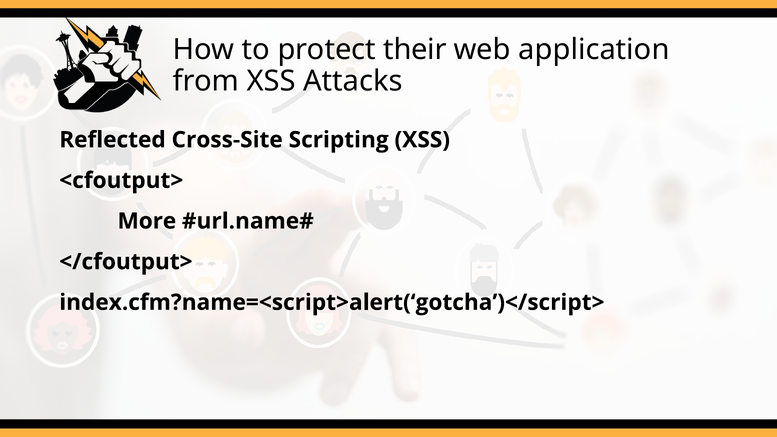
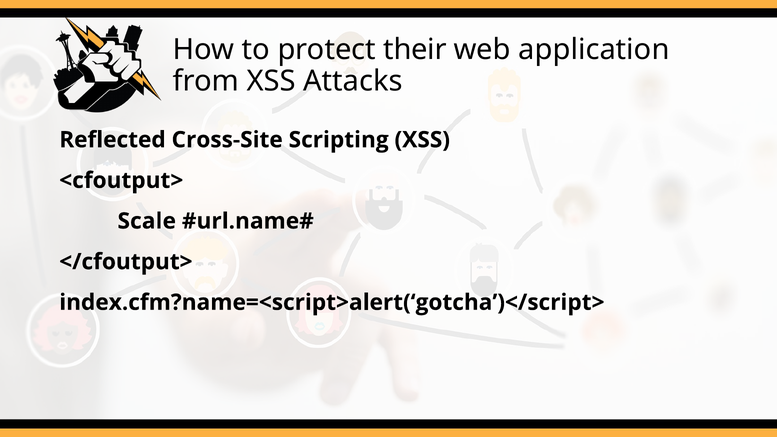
More: More -> Scale
